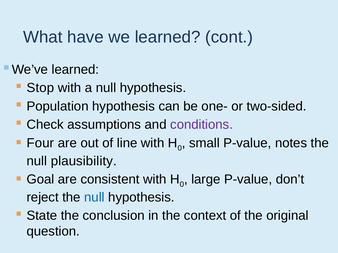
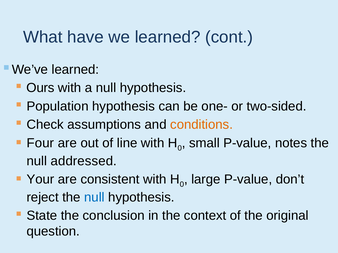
Stop: Stop -> Ours
conditions colour: purple -> orange
plausibility: plausibility -> addressed
Goal: Goal -> Your
